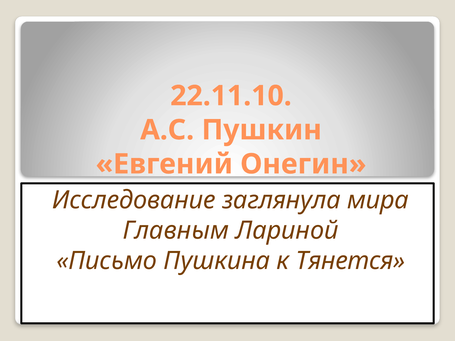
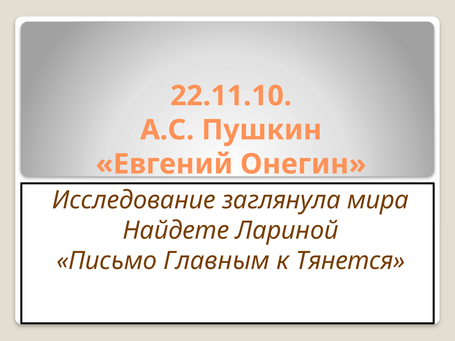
Главным: Главным -> Найдете
Пушкина: Пушкина -> Главным
